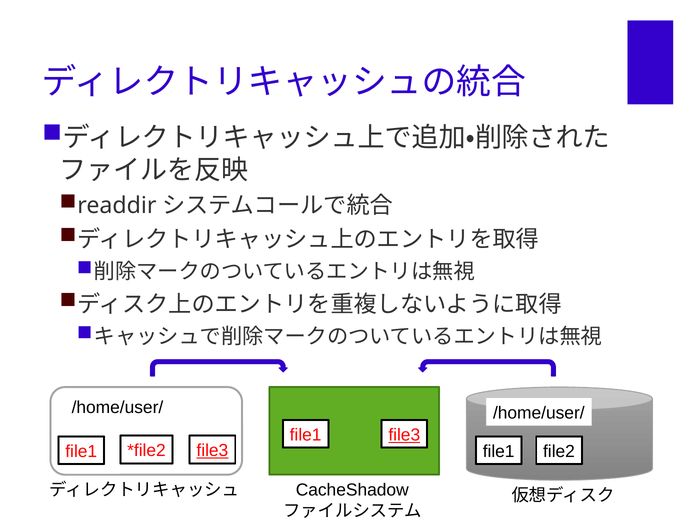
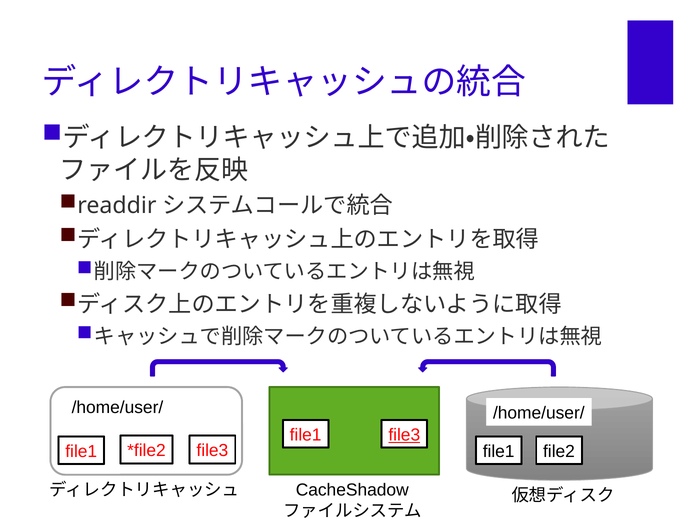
file3 at (212, 450) underline: present -> none
